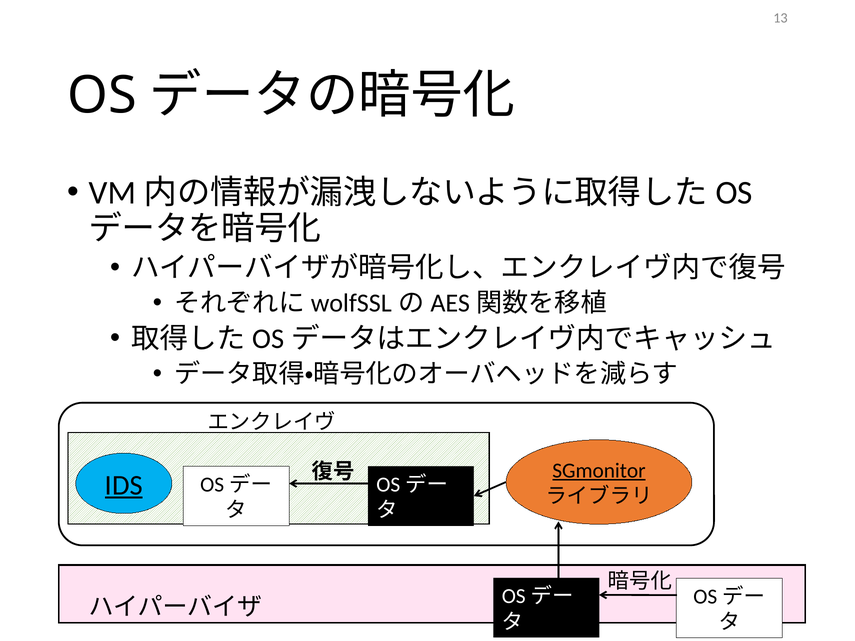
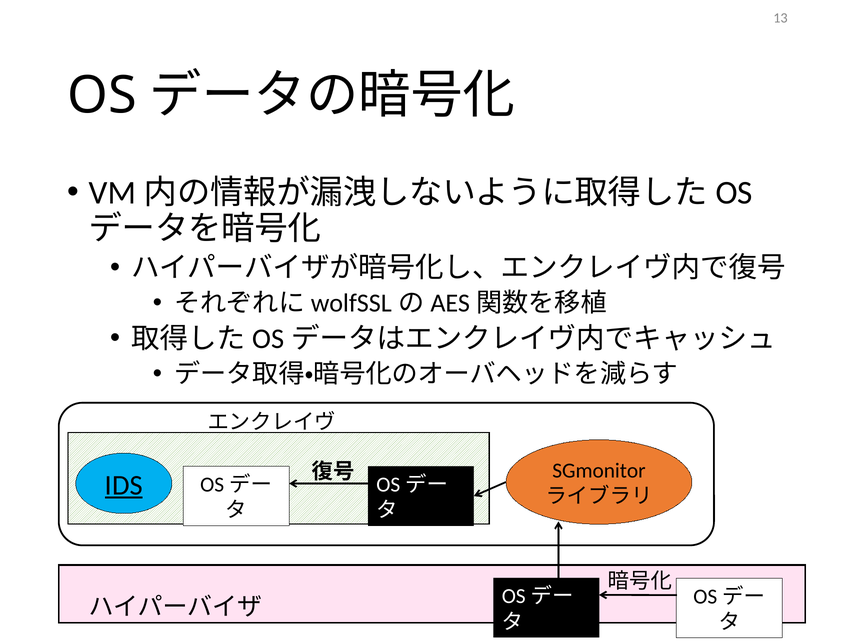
SGmonitor underline: present -> none
